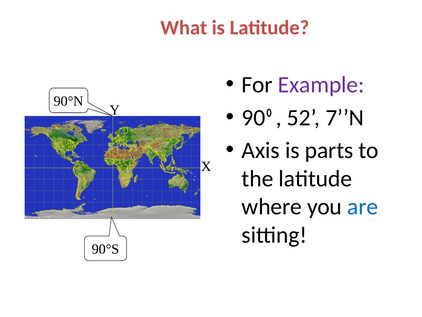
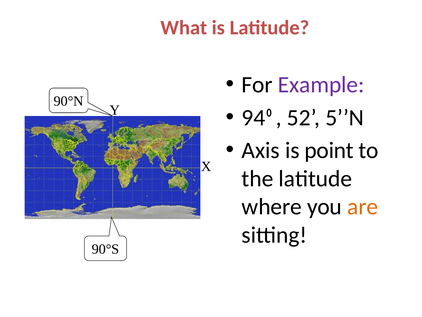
90: 90 -> 94
7’’N: 7’’N -> 5’’N
parts: parts -> point
are colour: blue -> orange
